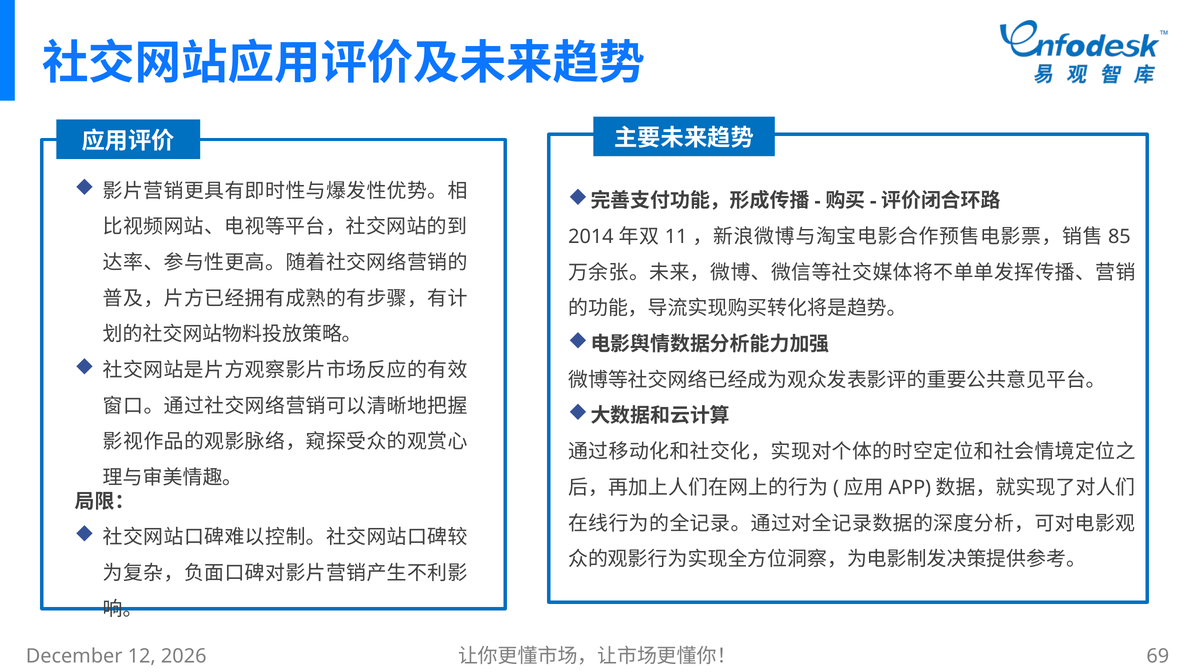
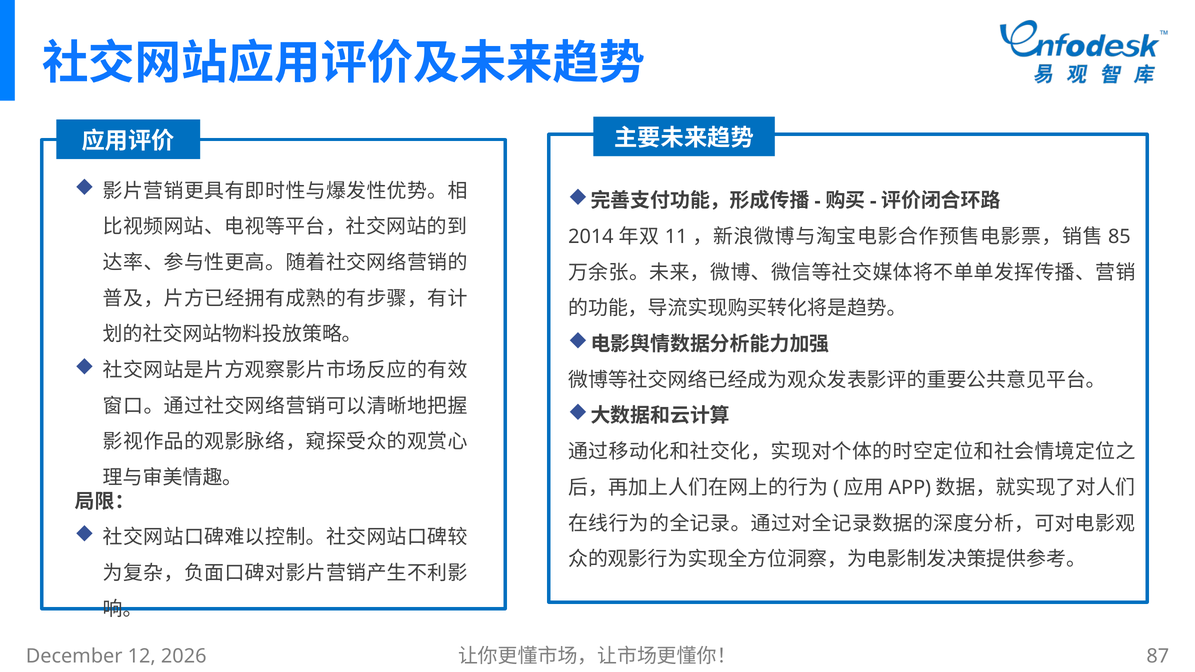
69: 69 -> 87
